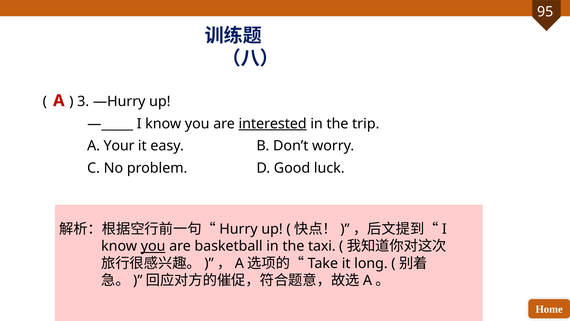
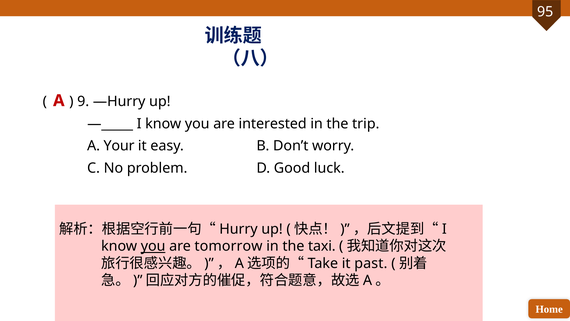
3: 3 -> 9
interested underline: present -> none
basketball: basketball -> tomorrow
long: long -> past
